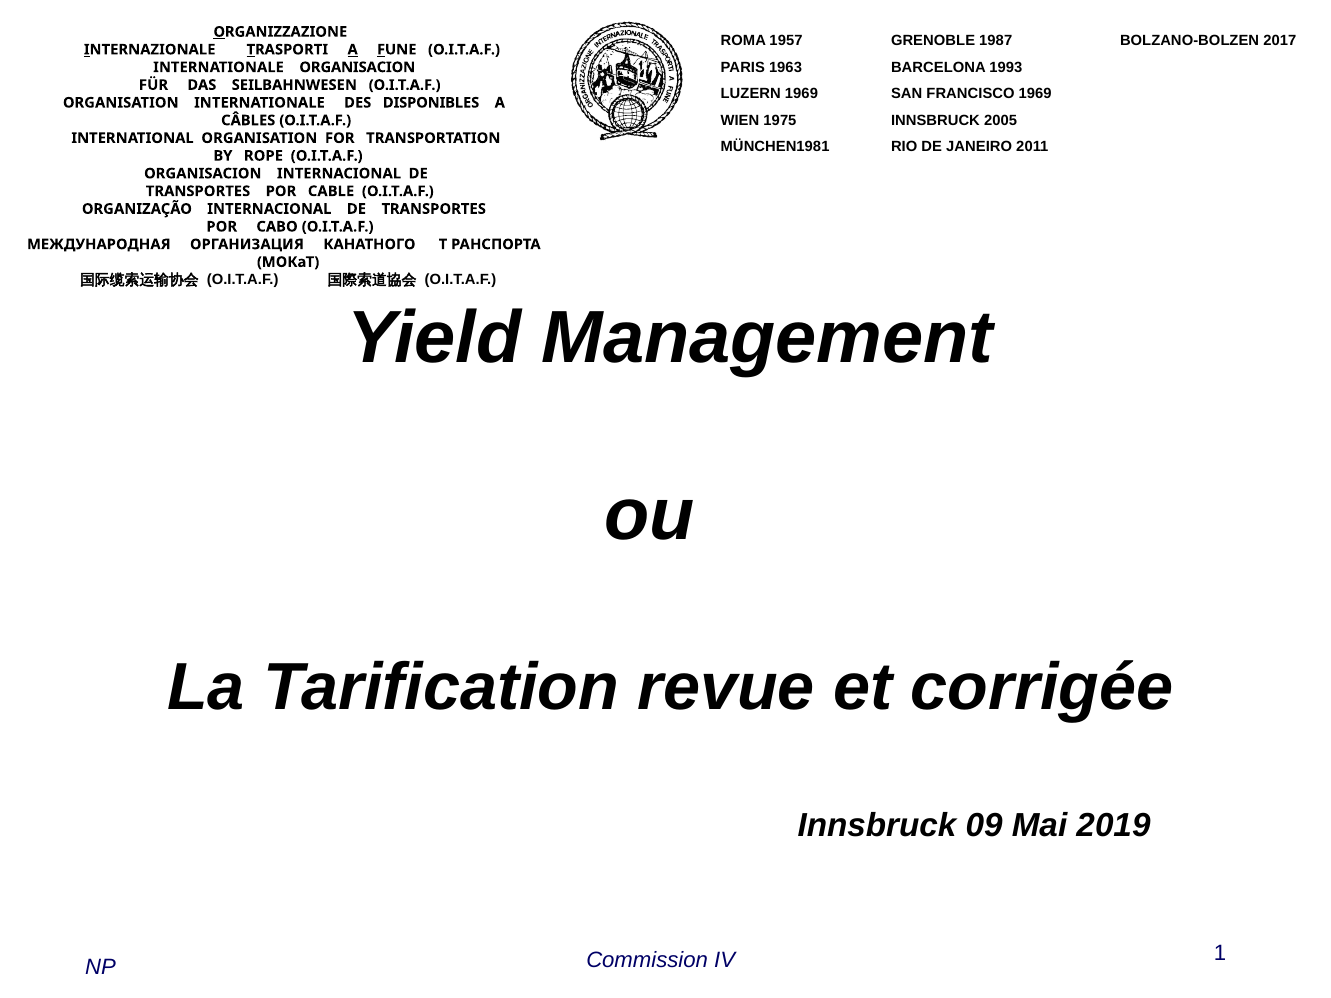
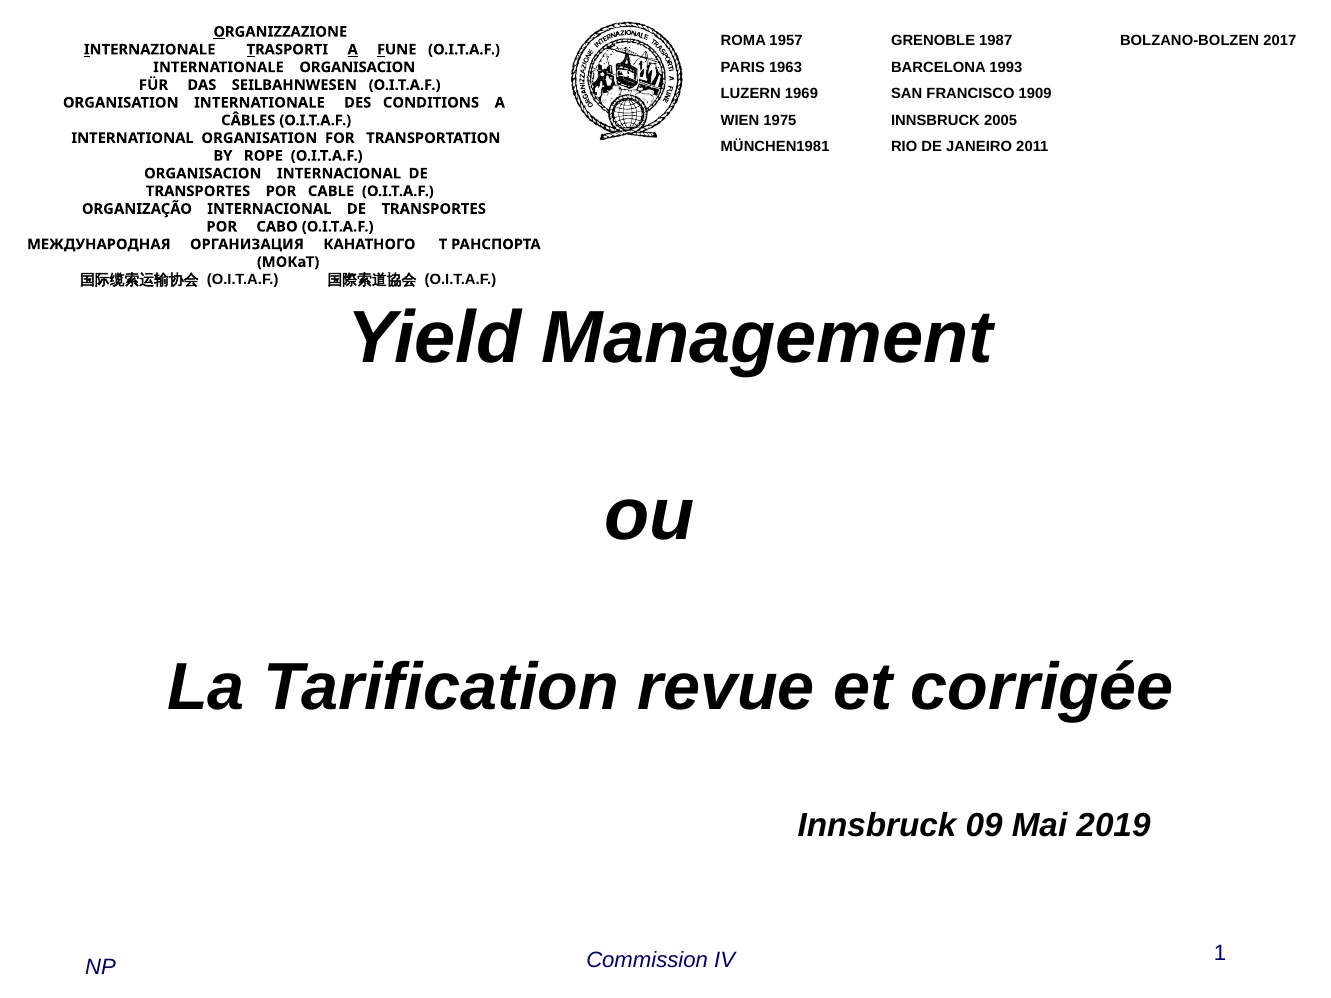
FRANCISCO 1969: 1969 -> 1909
DISPONIBLES: DISPONIBLES -> CONDITIONS
